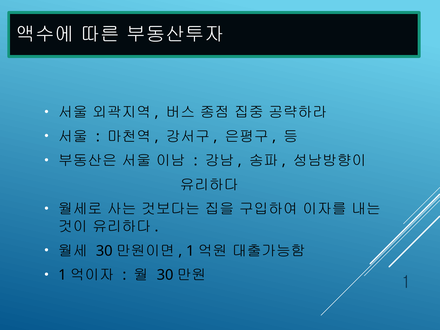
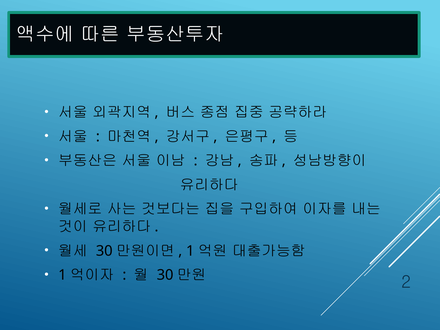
1 at (406, 282): 1 -> 2
